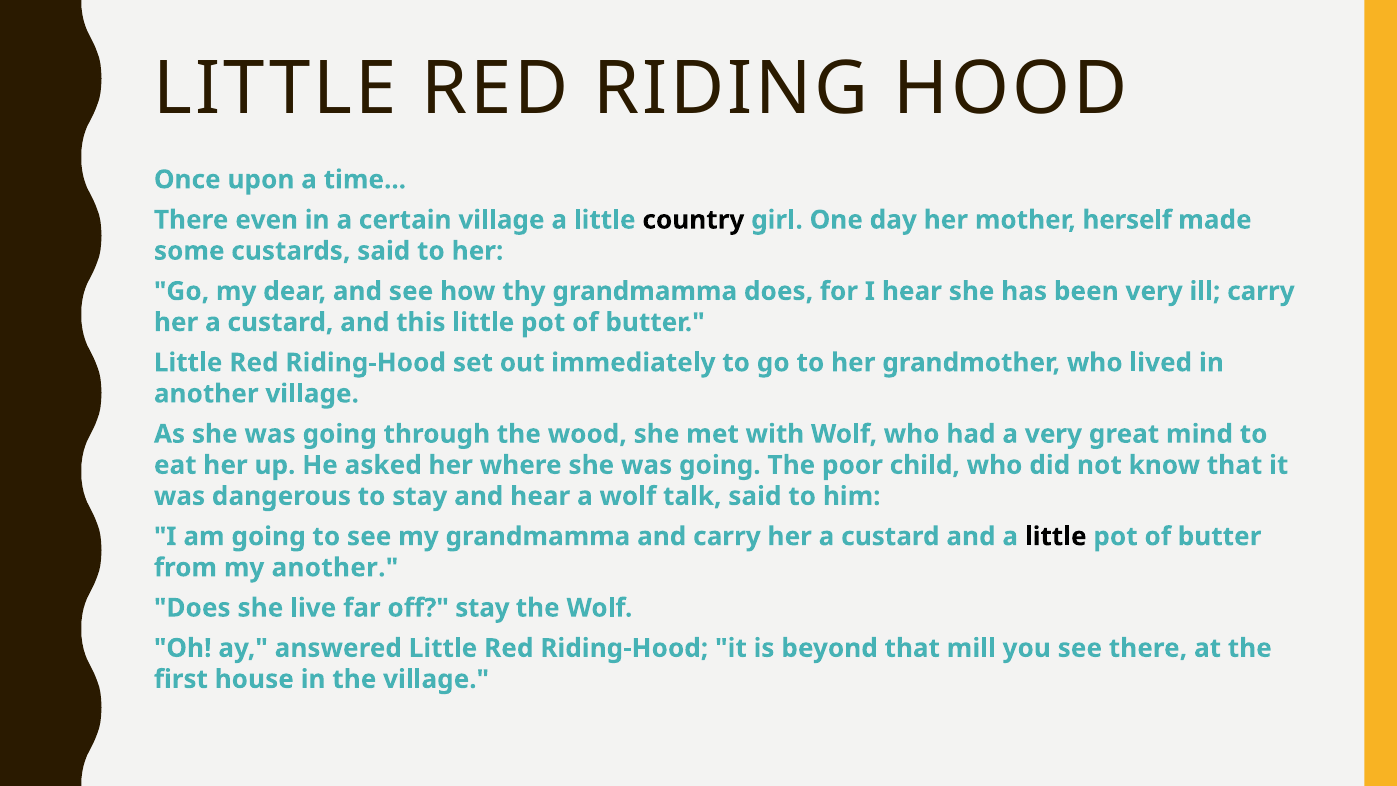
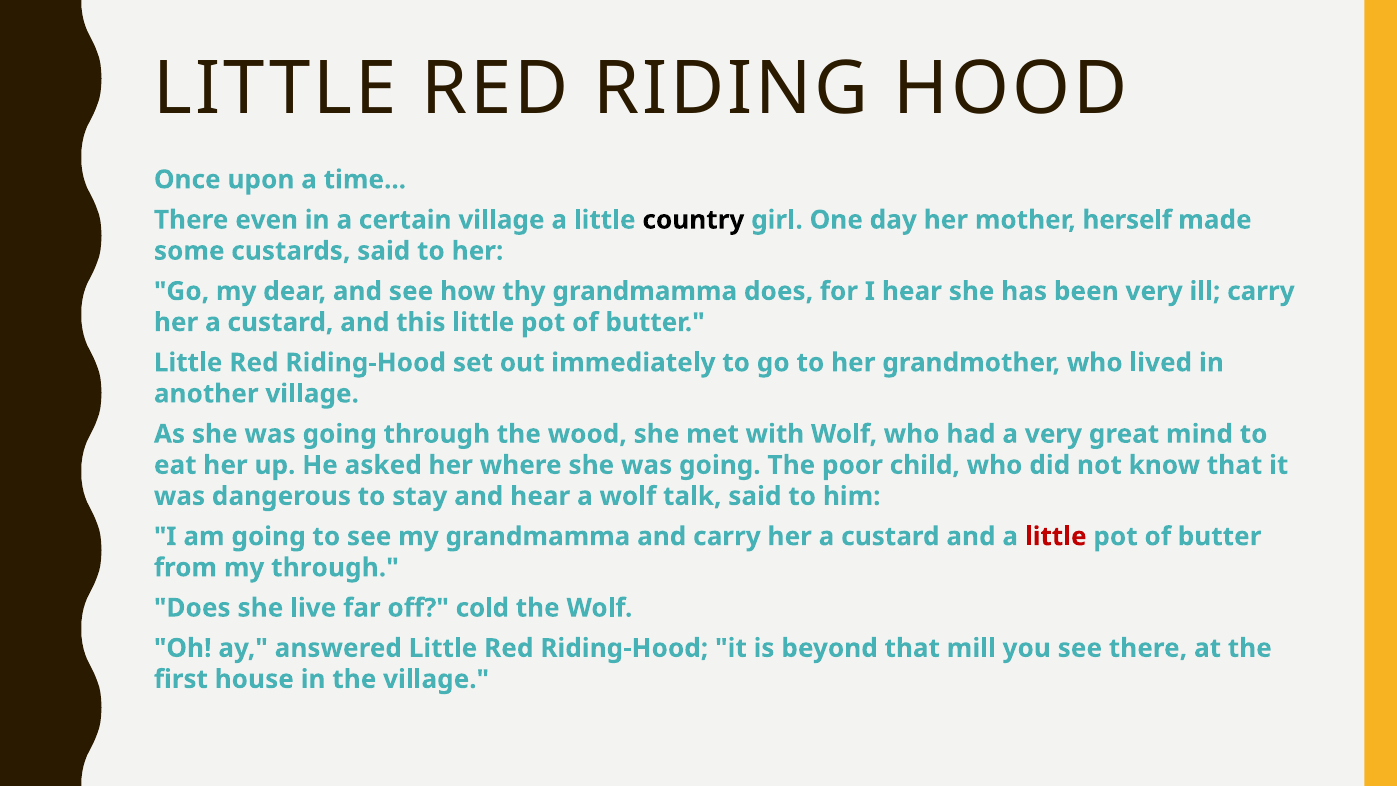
little at (1056, 536) colour: black -> red
my another: another -> through
off stay: stay -> cold
